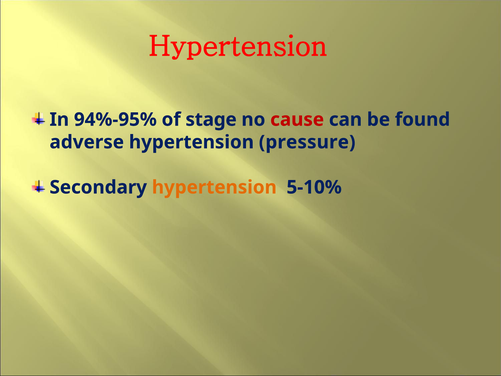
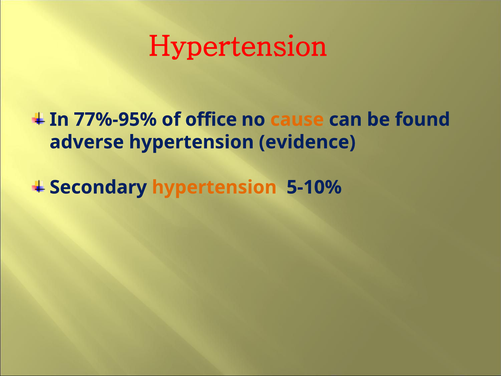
94%-95%: 94%-95% -> 77%-95%
stage: stage -> office
cause colour: red -> orange
pressure: pressure -> evidence
